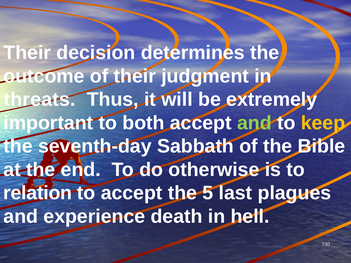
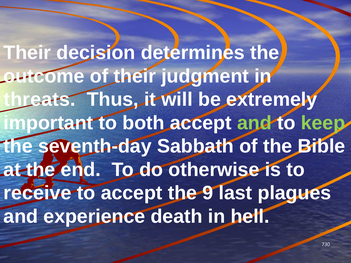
keep colour: yellow -> light green
relation: relation -> receive
5: 5 -> 9
